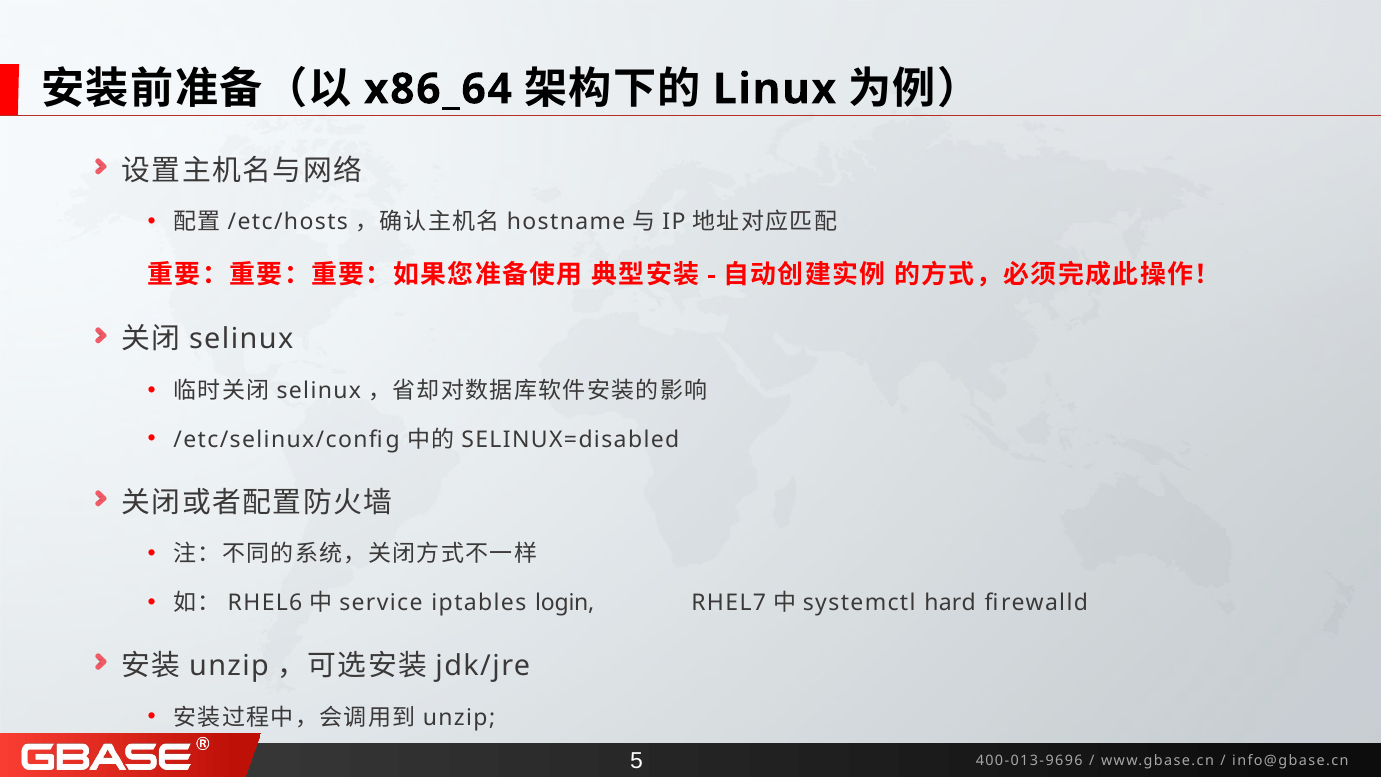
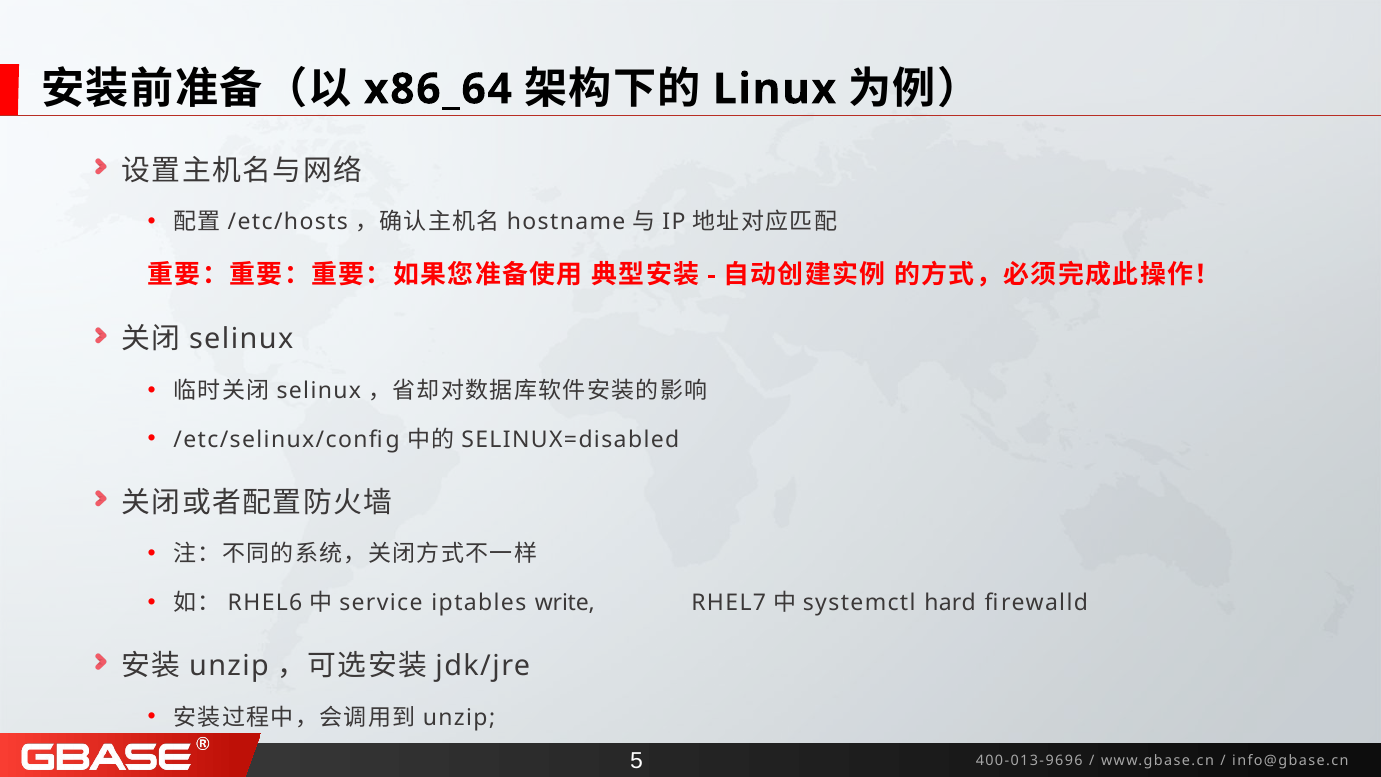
login: login -> write
